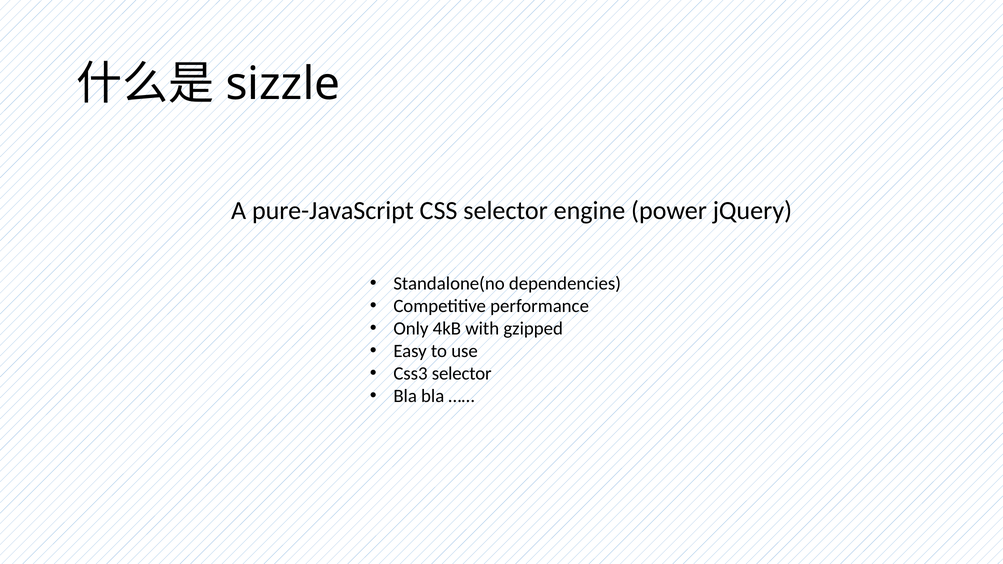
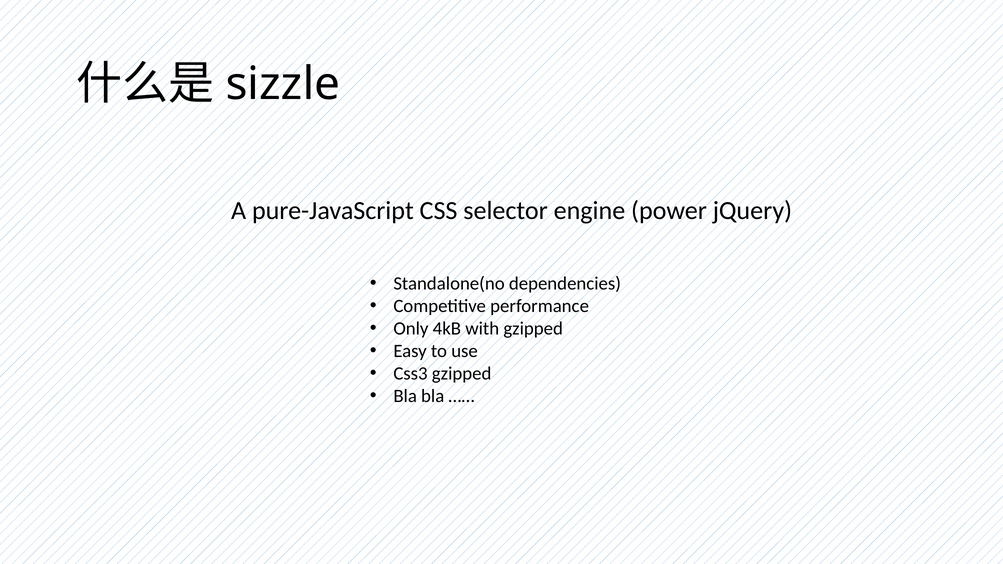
Css3 selector: selector -> gzipped
